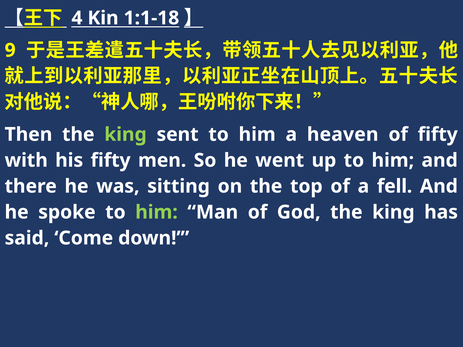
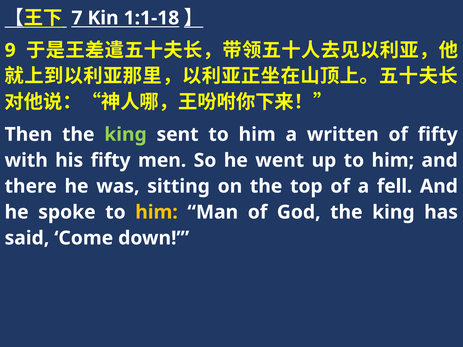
4: 4 -> 7
heaven: heaven -> written
him at (157, 212) colour: light green -> yellow
